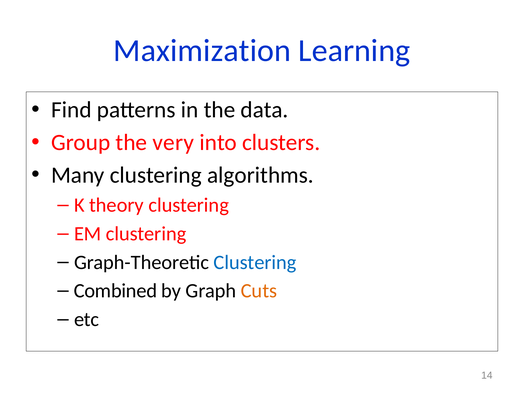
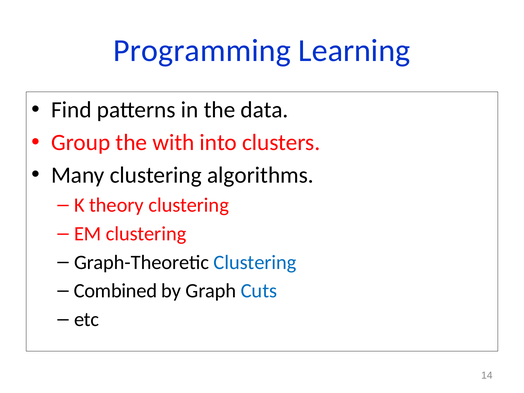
Maximization: Maximization -> Programming
very: very -> with
Cuts colour: orange -> blue
